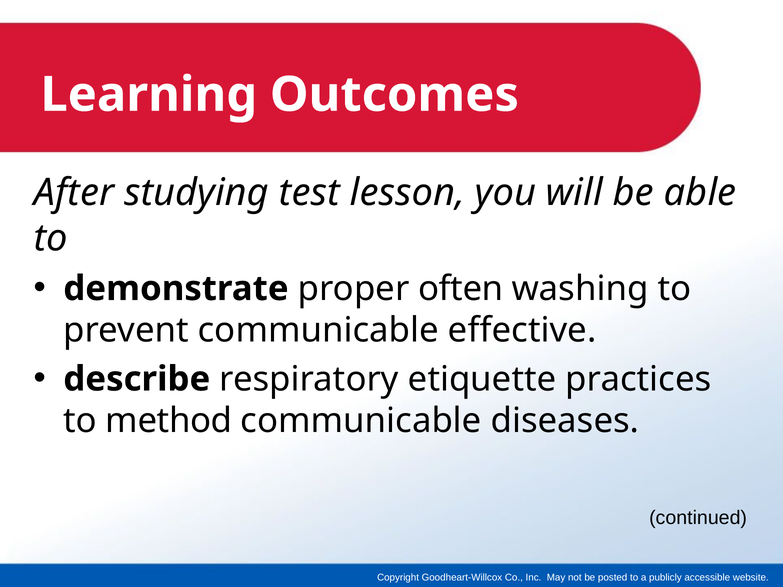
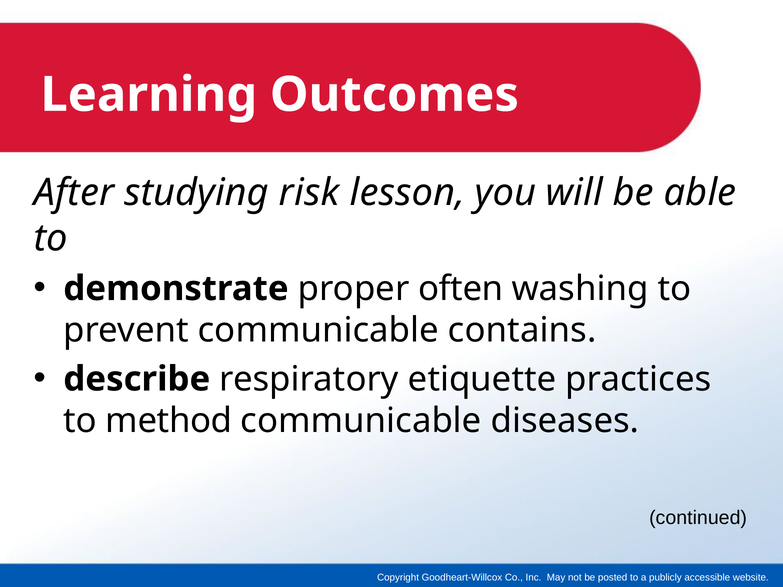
test: test -> risk
effective: effective -> contains
